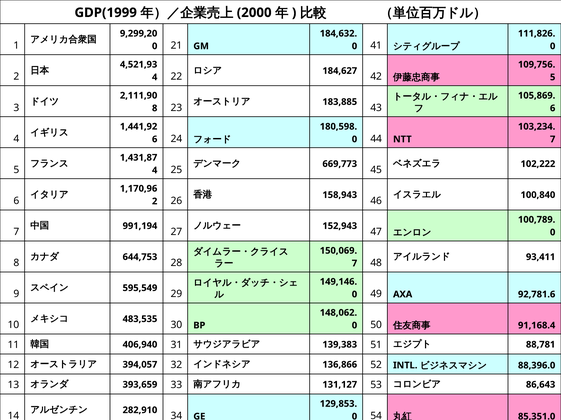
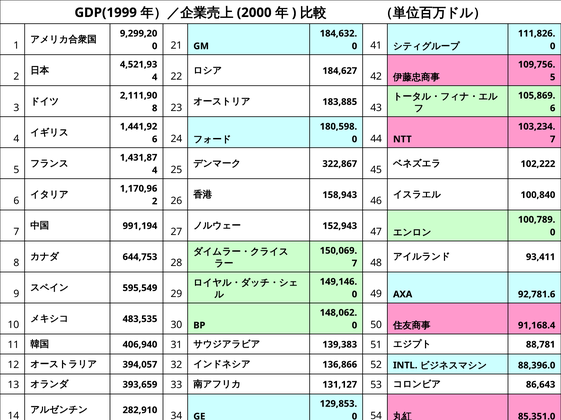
669,773: 669,773 -> 322,867
